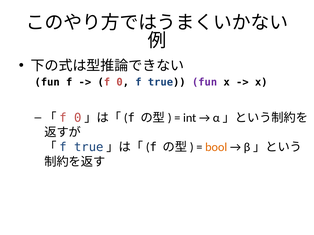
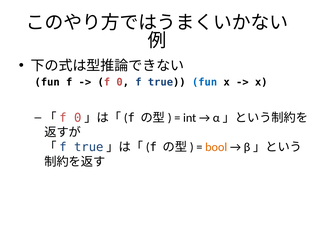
fun at (205, 82) colour: purple -> blue
